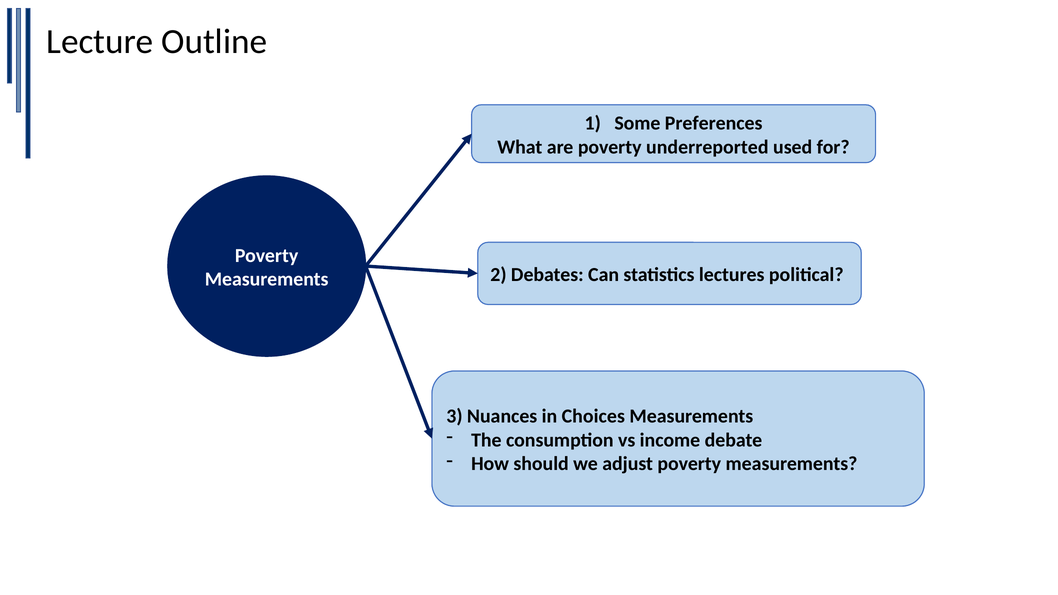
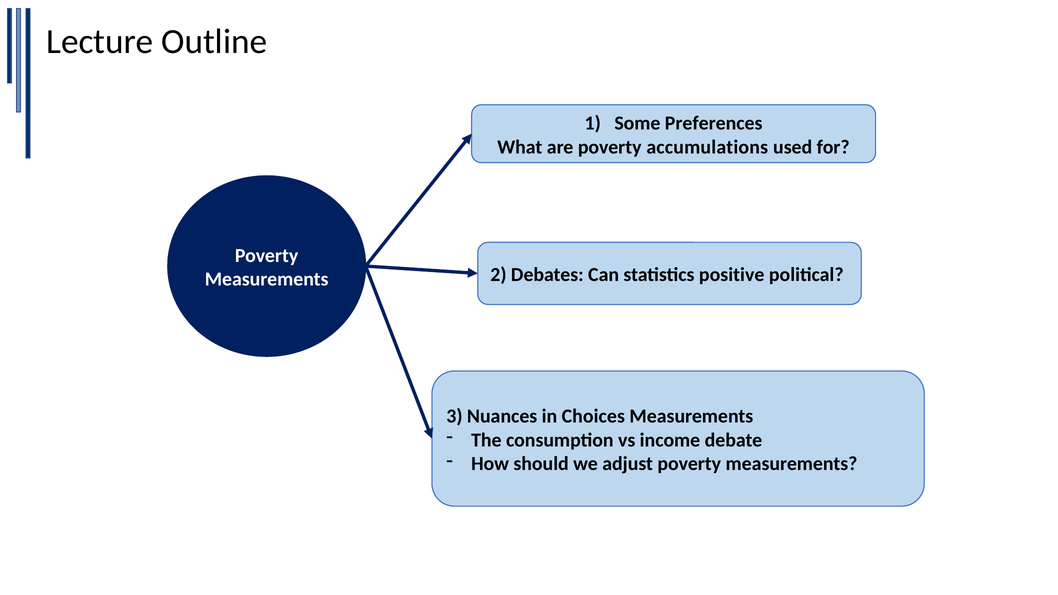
underreported: underreported -> accumulations
lectures: lectures -> positive
